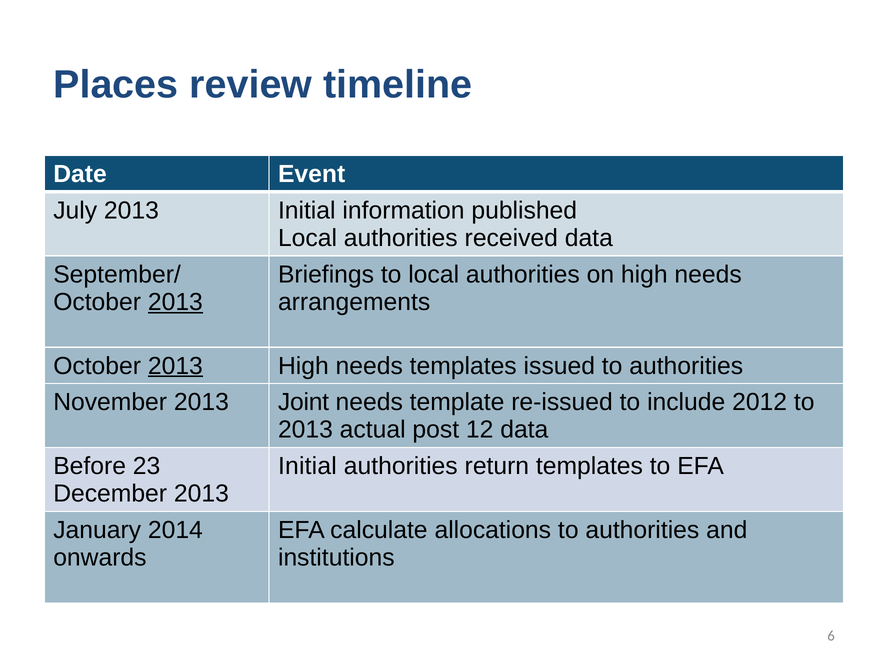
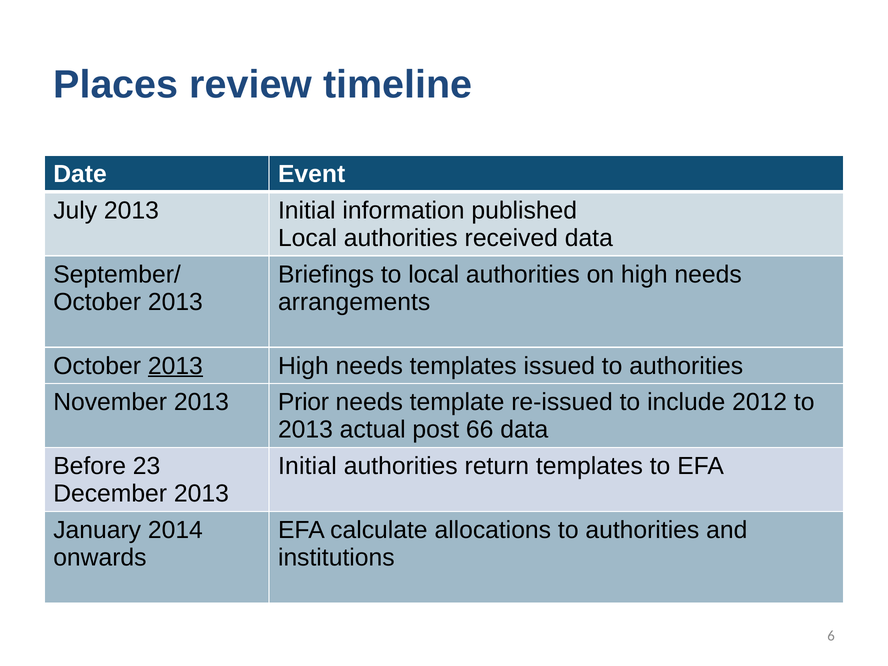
2013 at (175, 302) underline: present -> none
Joint: Joint -> Prior
12: 12 -> 66
